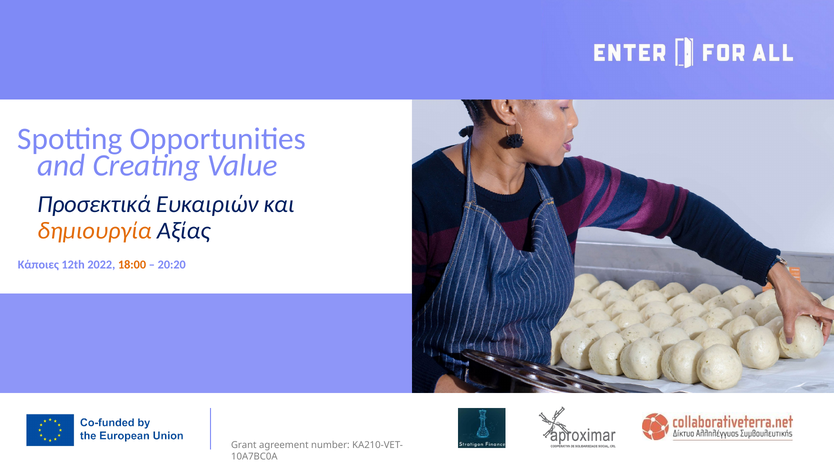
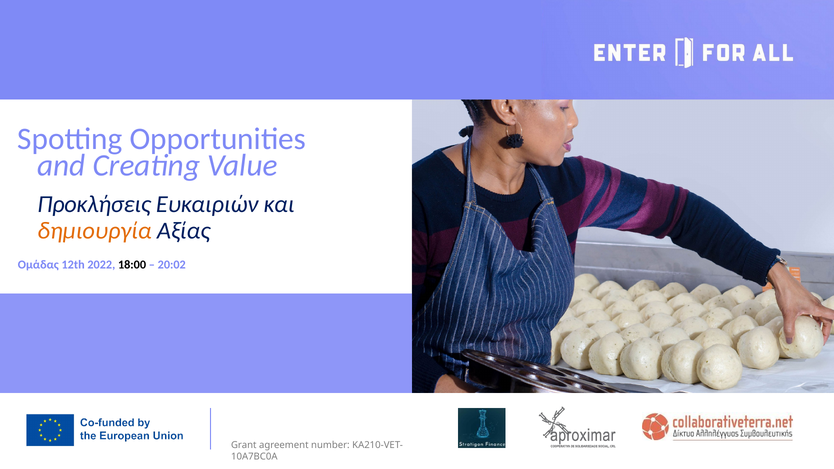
Προσεκτικά: Προσεκτικά -> Προκλήσεις
Κάποιες: Κάποιες -> Ομάδας
18:00 colour: orange -> black
20:20: 20:20 -> 20:02
